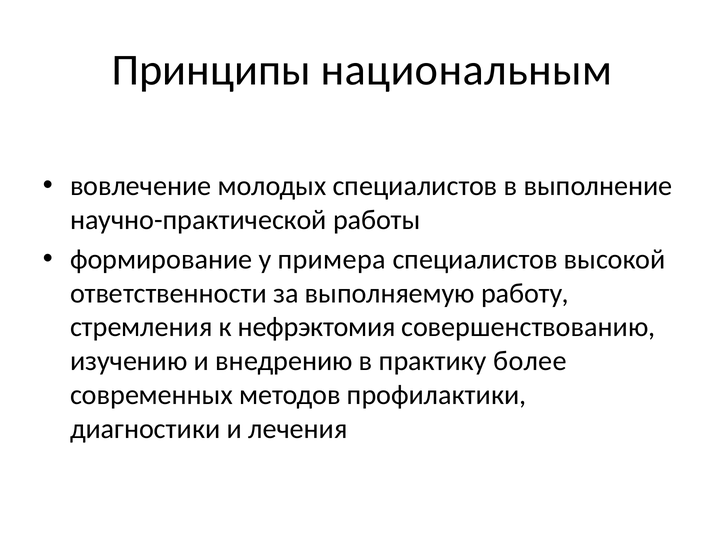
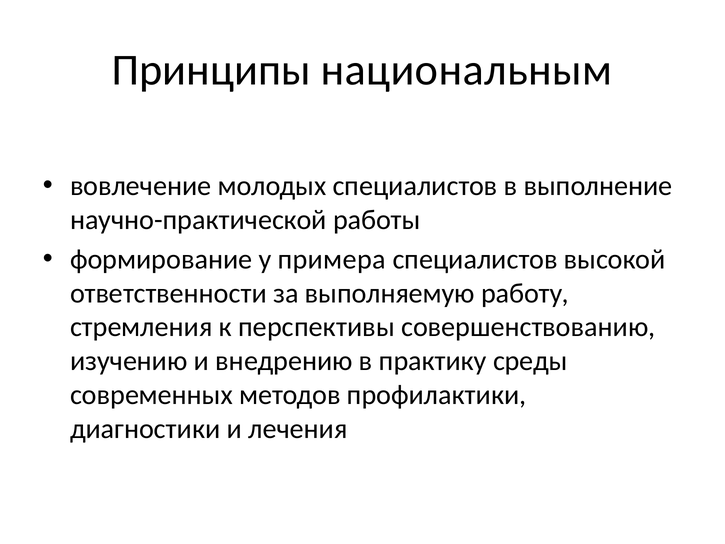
нефрэктомия: нефрэктомия -> перспективы
более: более -> среды
